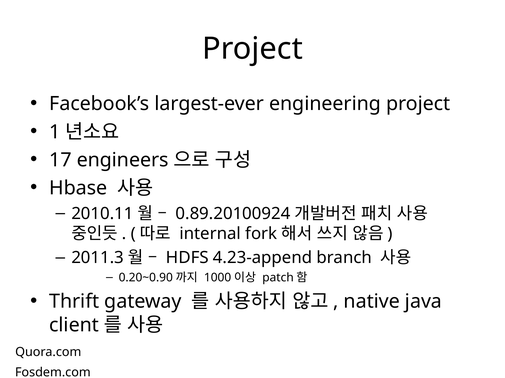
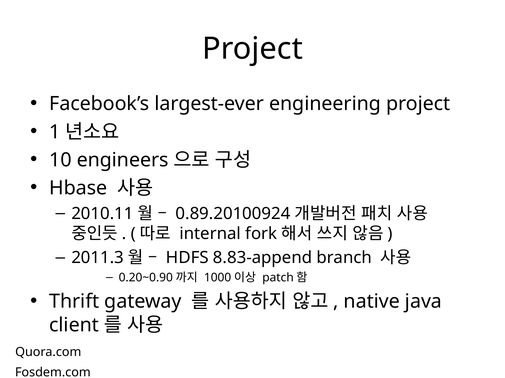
17: 17 -> 10
4.23-append: 4.23-append -> 8.83-append
